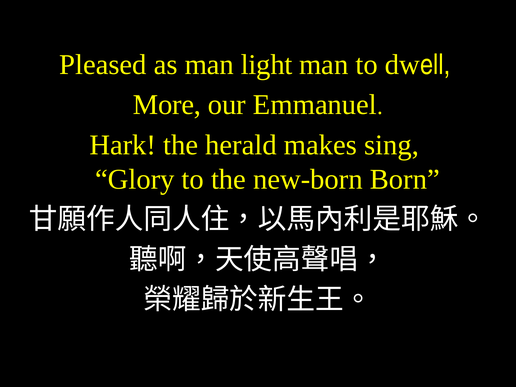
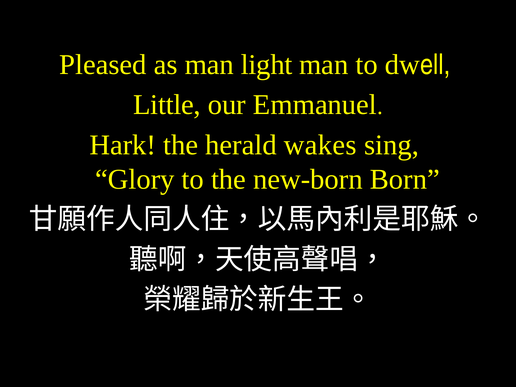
More: More -> Little
makes: makes -> wakes
